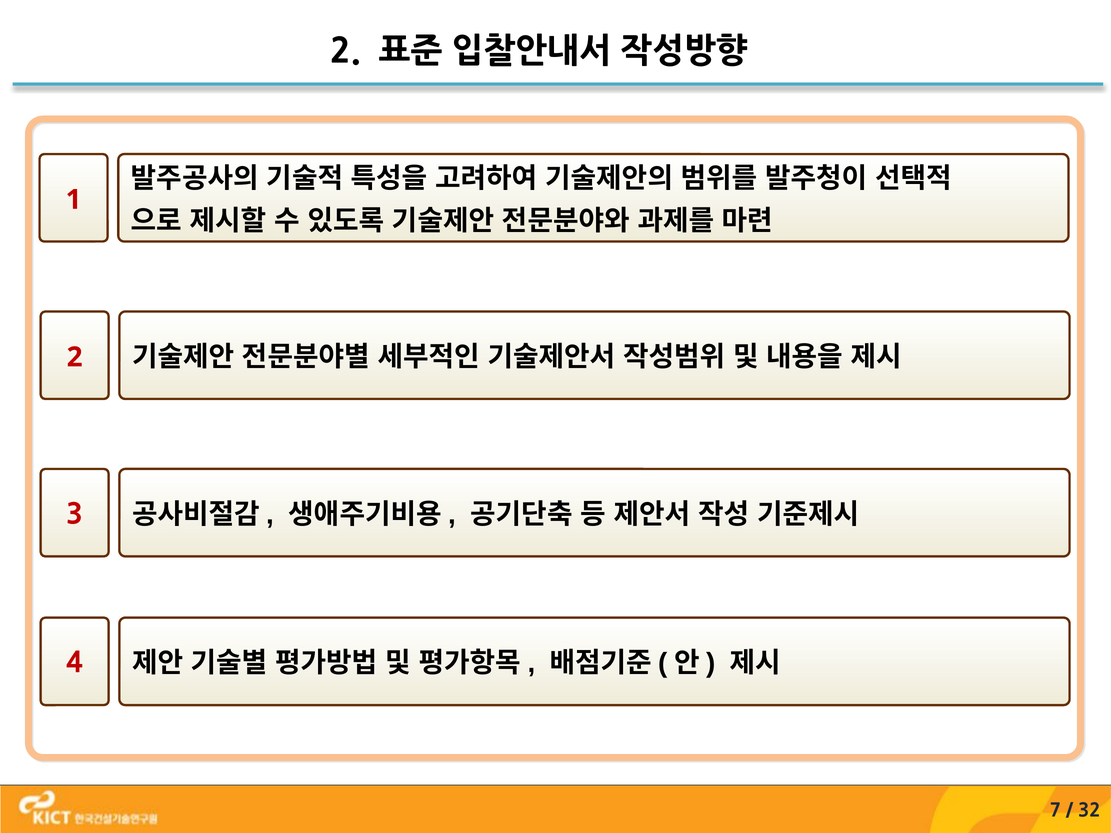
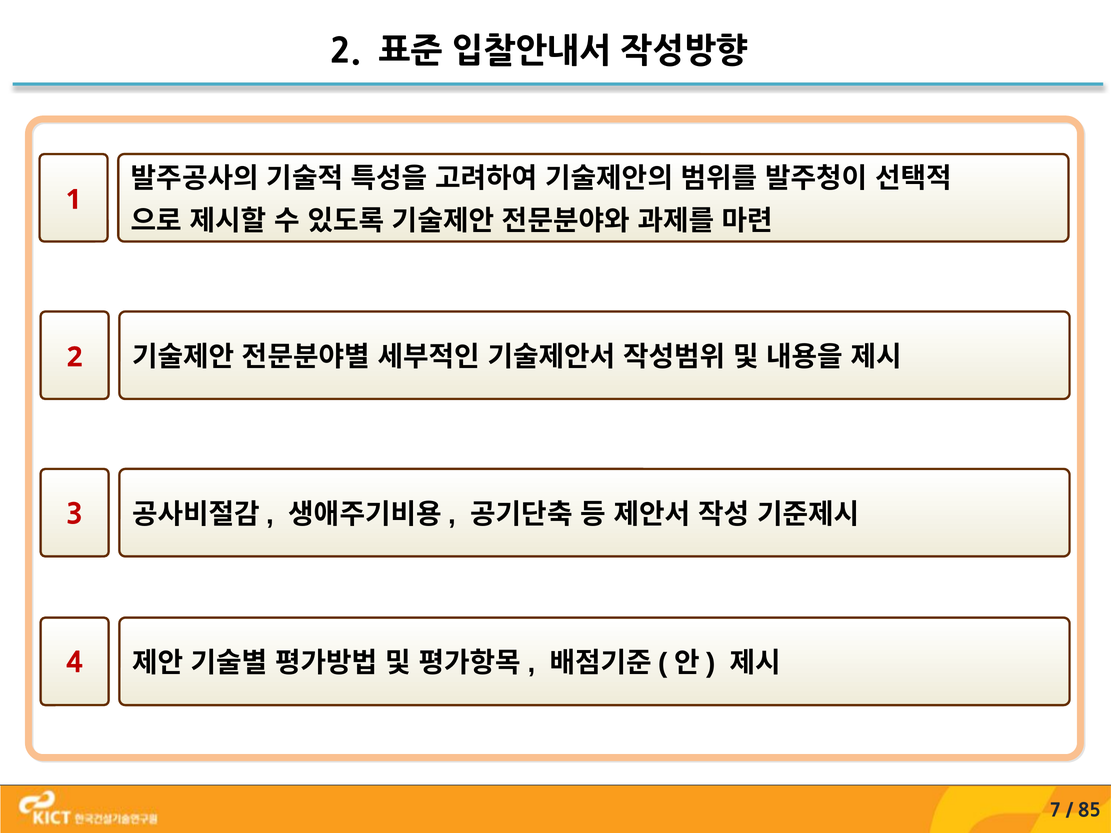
32: 32 -> 85
